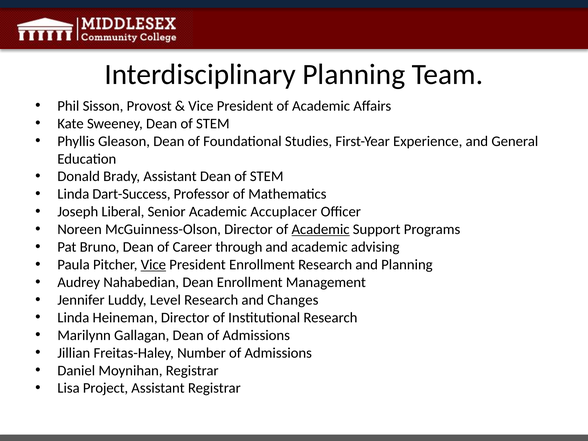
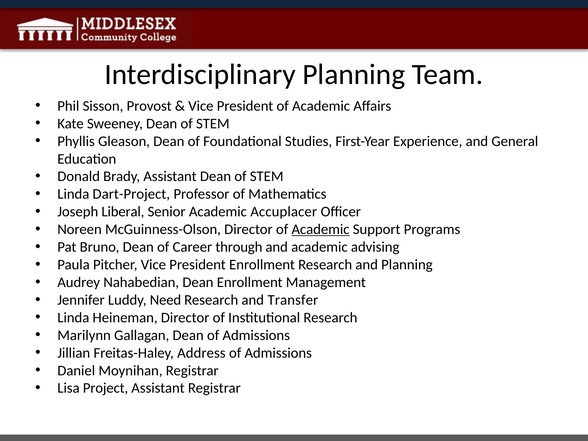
Dart-Success: Dart-Success -> Dart-Project
Vice at (153, 265) underline: present -> none
Level: Level -> Need
Changes: Changes -> Transfer
Number: Number -> Address
